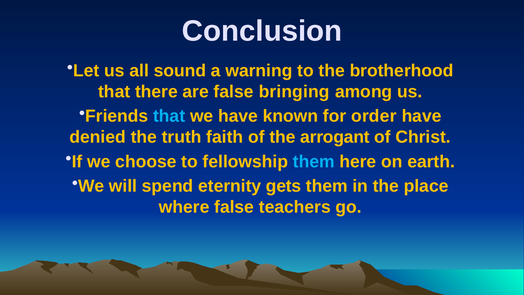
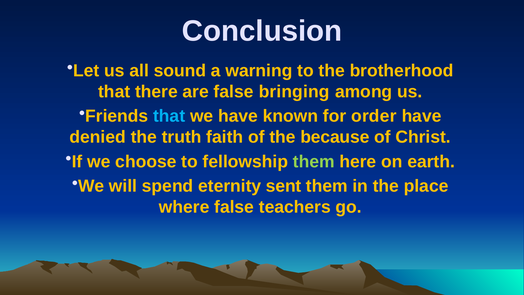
arrogant: arrogant -> because
them at (314, 161) colour: light blue -> light green
gets: gets -> sent
